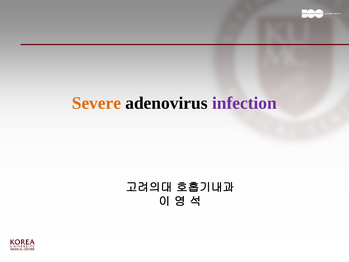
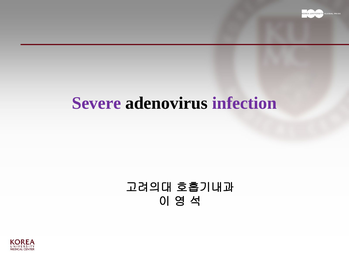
Severe colour: orange -> purple
